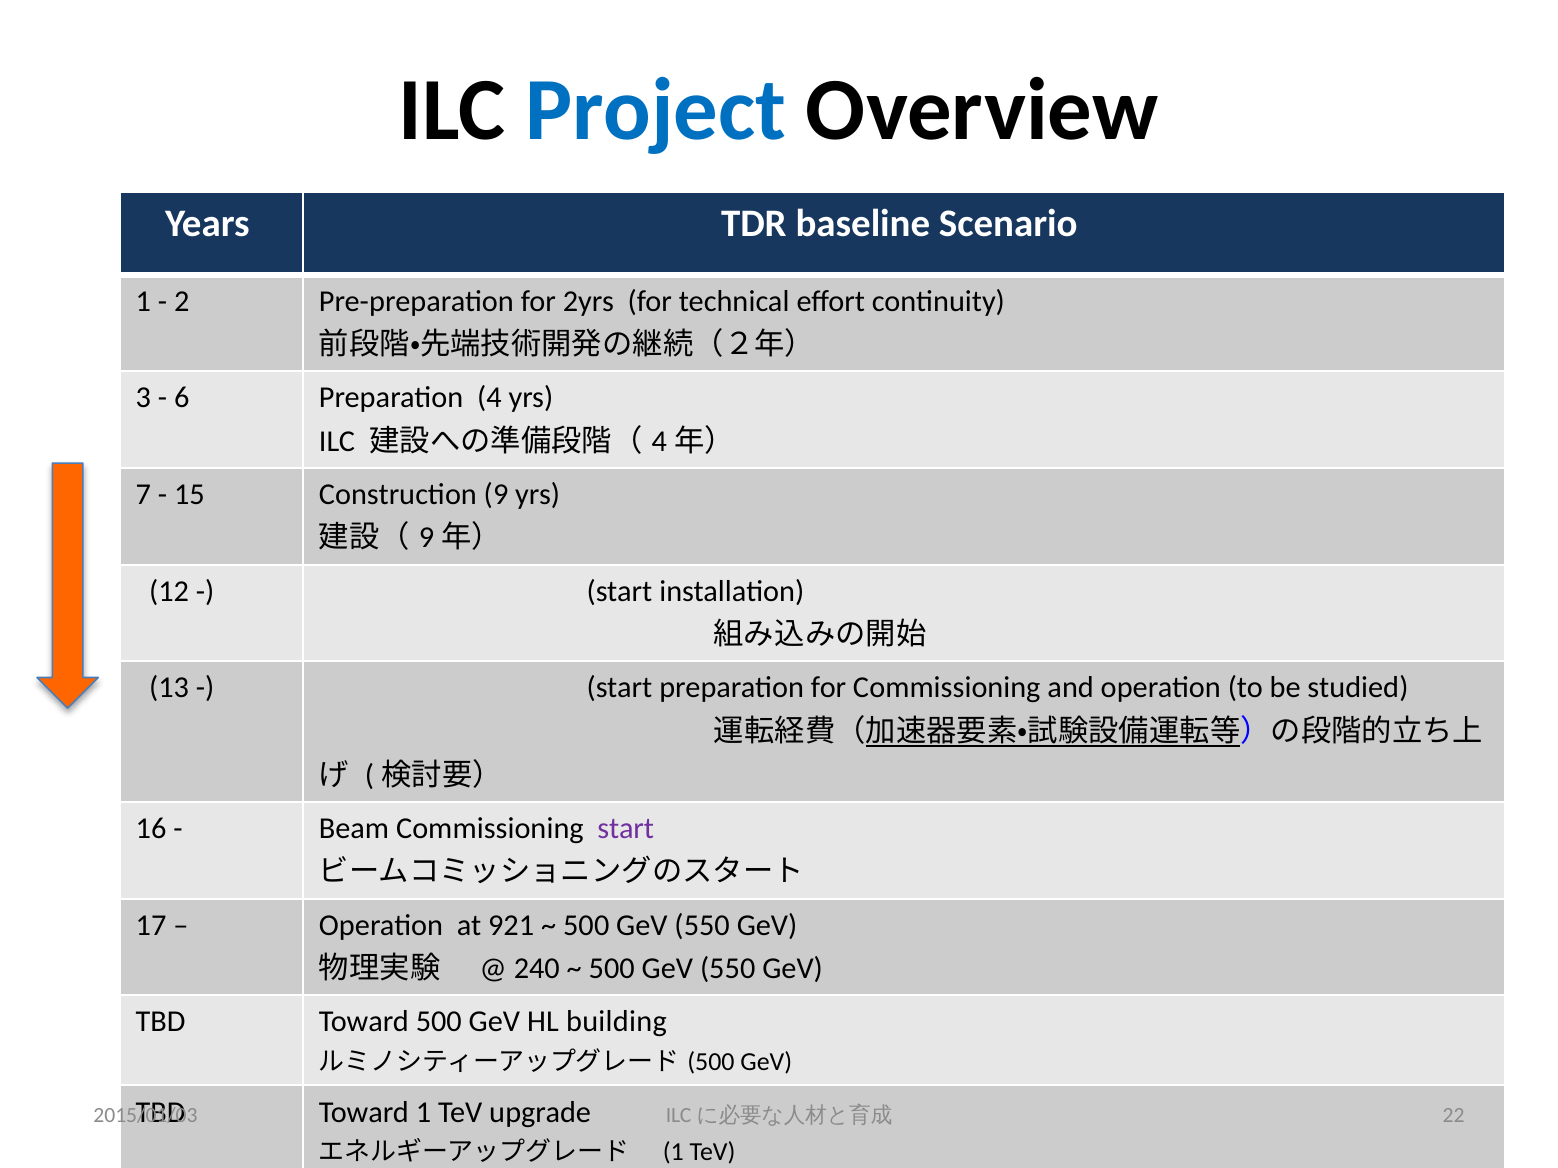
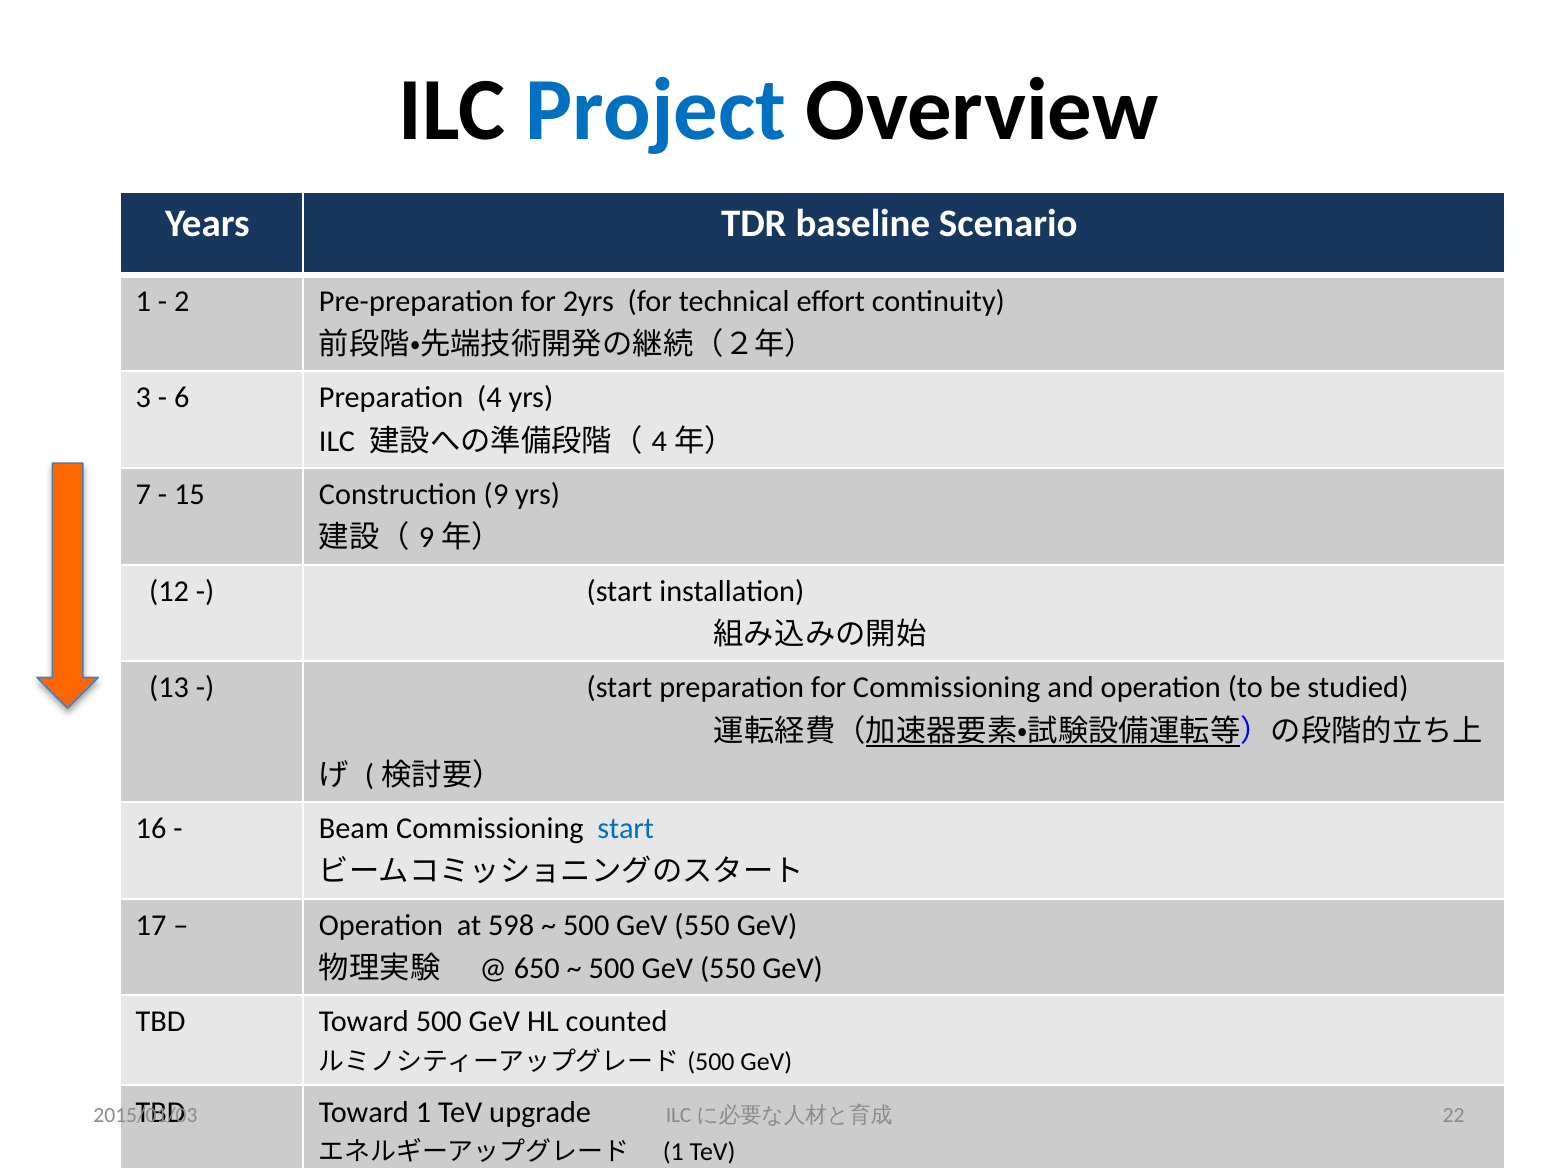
start at (626, 829) colour: purple -> blue
921: 921 -> 598
240: 240 -> 650
building: building -> counted
